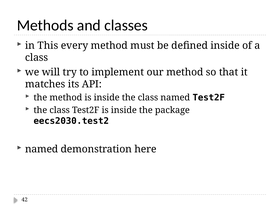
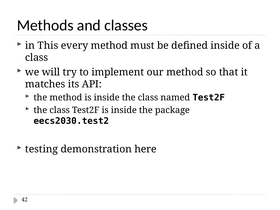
named at (42, 149): named -> testing
